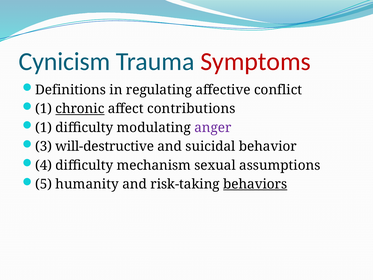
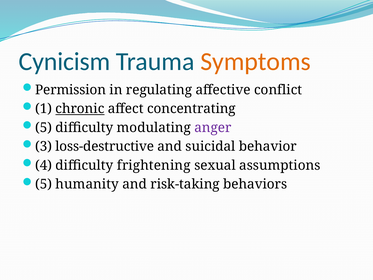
Symptoms colour: red -> orange
Definitions: Definitions -> Permission
contributions: contributions -> concentrating
1 at (44, 127): 1 -> 5
will-destructive: will-destructive -> loss-destructive
mechanism: mechanism -> frightening
behaviors underline: present -> none
